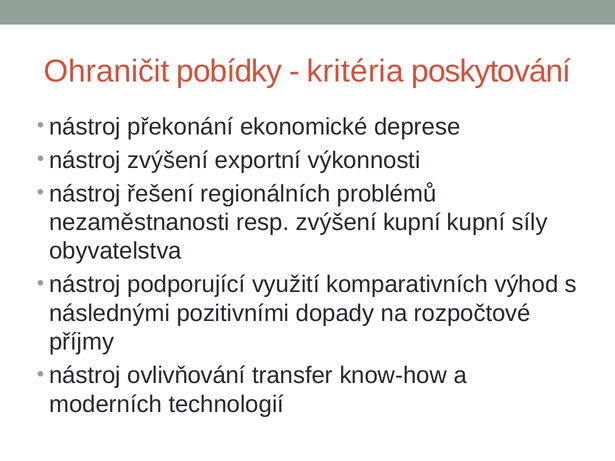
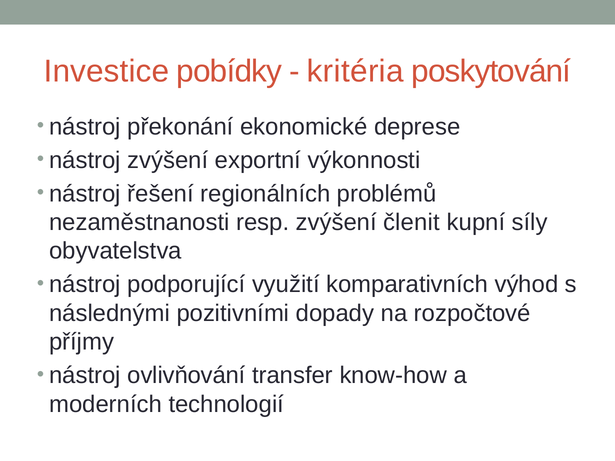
Ohraničit: Ohraničit -> Investice
zvýšení kupní: kupní -> členit
